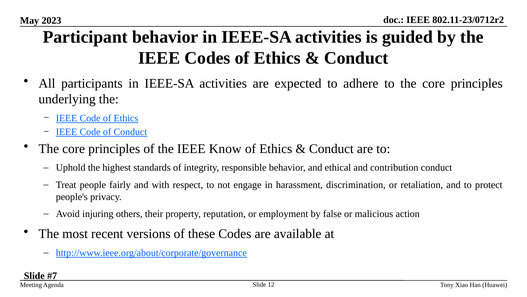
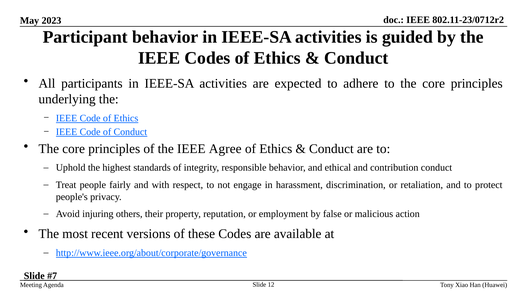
Know: Know -> Agree
